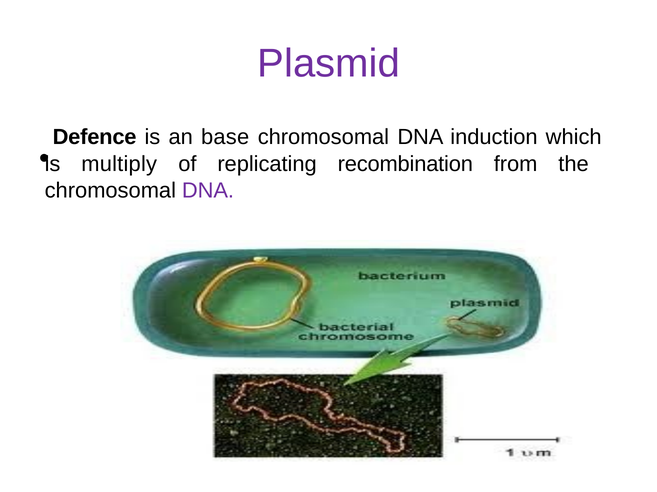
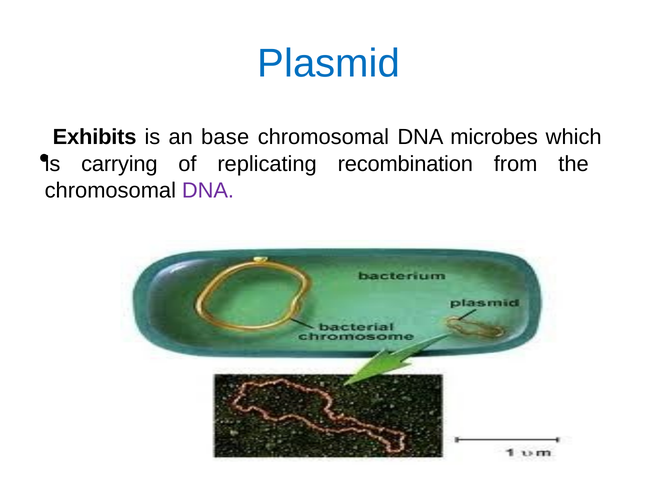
Plasmid colour: purple -> blue
Defence: Defence -> Exhibits
induction: induction -> microbes
multiply: multiply -> carrying
